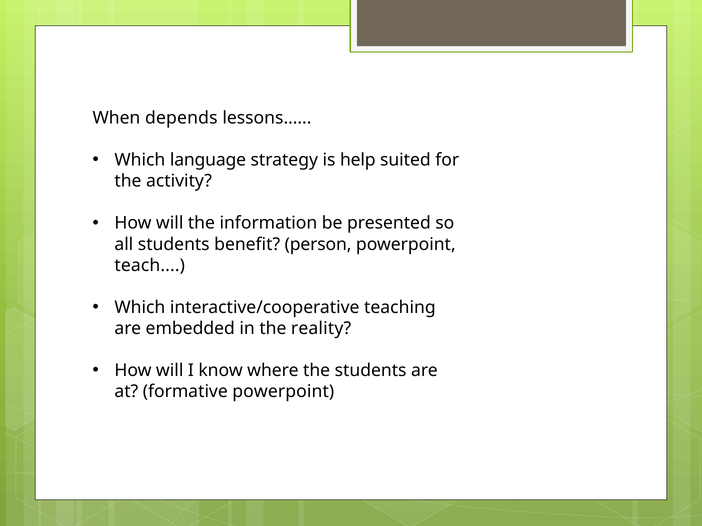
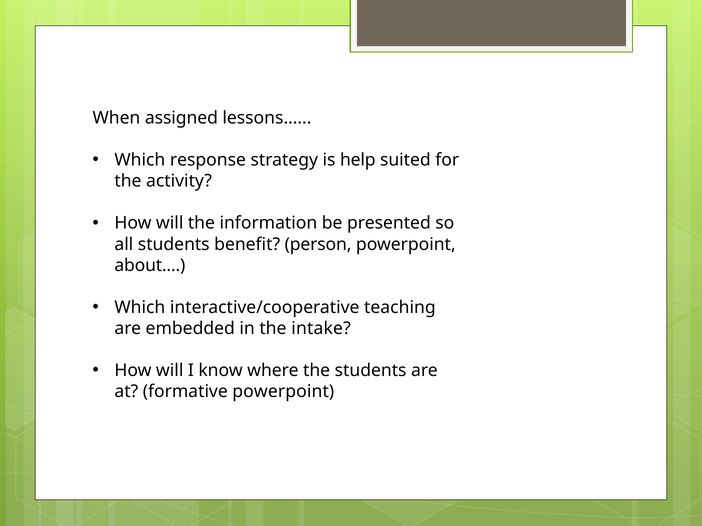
depends: depends -> assigned
language: language -> response
teach: teach -> about
reality: reality -> intake
